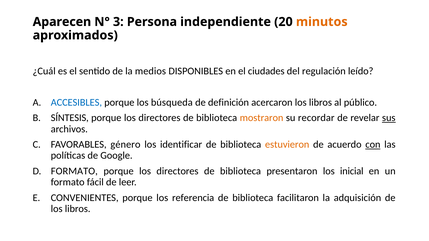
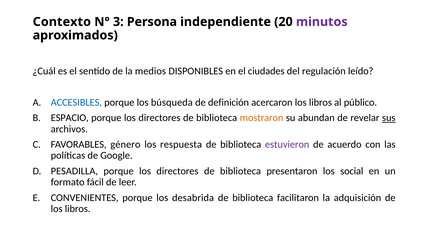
Aparecen: Aparecen -> Contexto
minutos colour: orange -> purple
SÍNTESIS: SÍNTESIS -> ESPACIO
recordar: recordar -> abundan
identificar: identificar -> respuesta
estuvieron colour: orange -> purple
con underline: present -> none
FORMATO at (74, 171): FORMATO -> PESADILLA
inicial: inicial -> social
referencia: referencia -> desabrida
